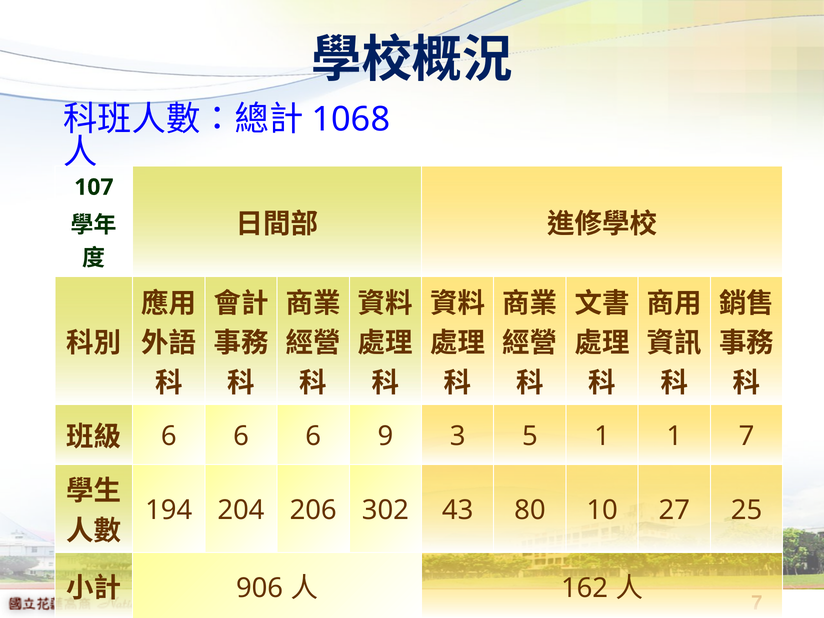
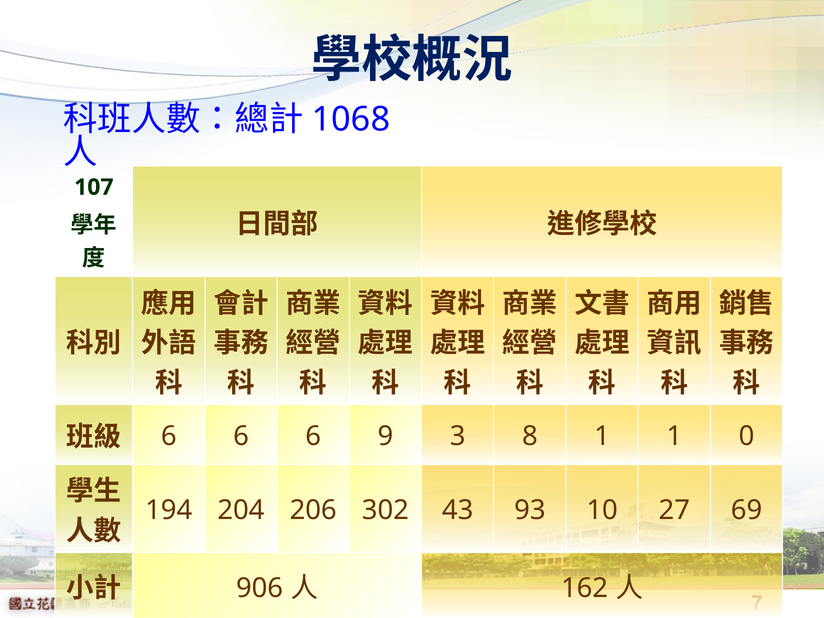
5: 5 -> 8
1 7: 7 -> 0
80: 80 -> 93
25: 25 -> 69
